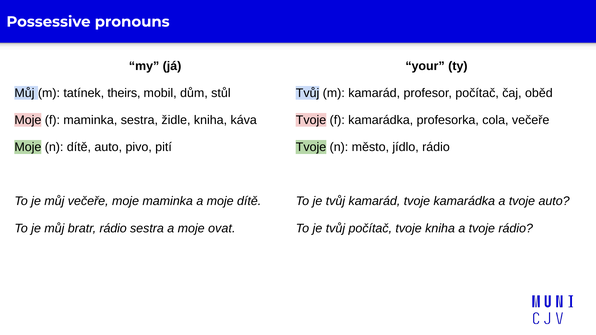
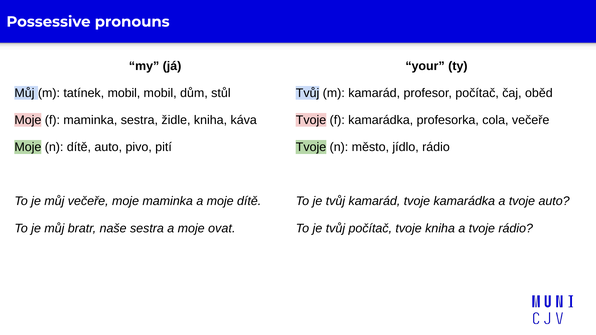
tatínek theirs: theirs -> mobil
bratr rádio: rádio -> naše
